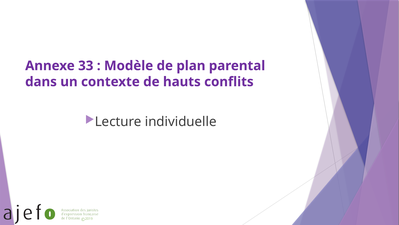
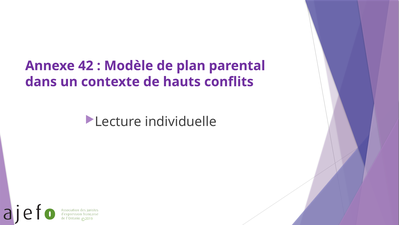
33: 33 -> 42
